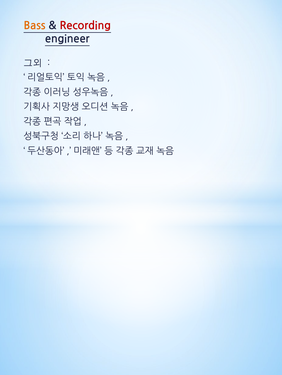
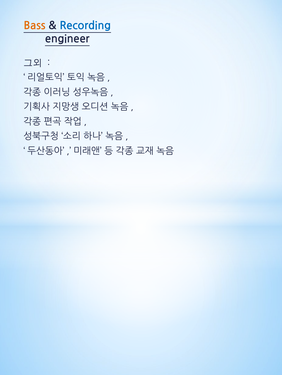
Recording colour: red -> blue
